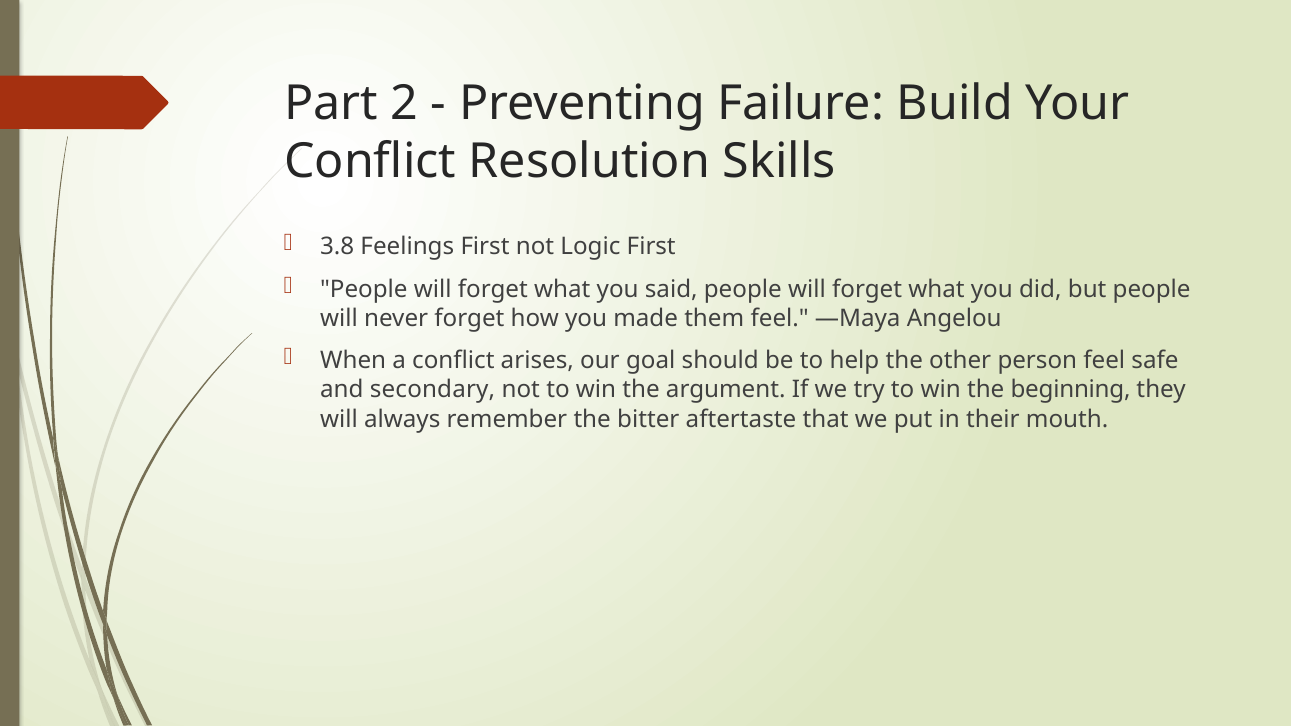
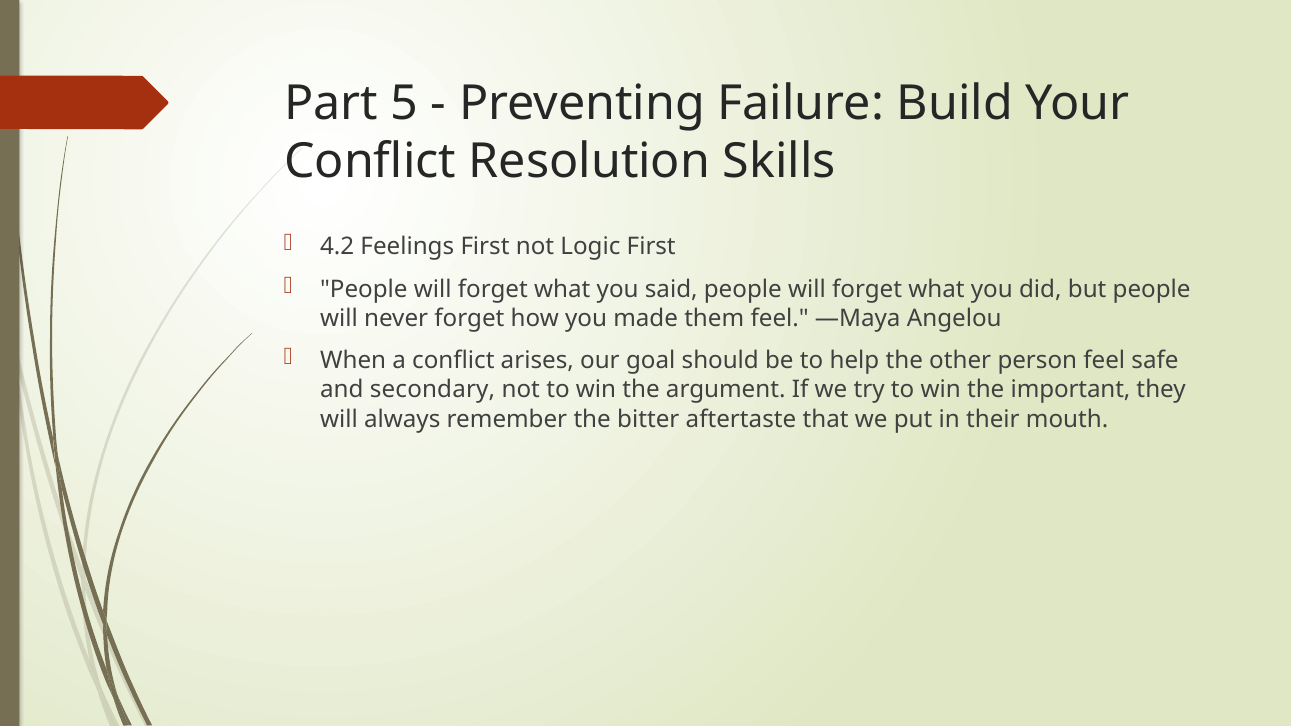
2: 2 -> 5
3.8: 3.8 -> 4.2
beginning: beginning -> important
